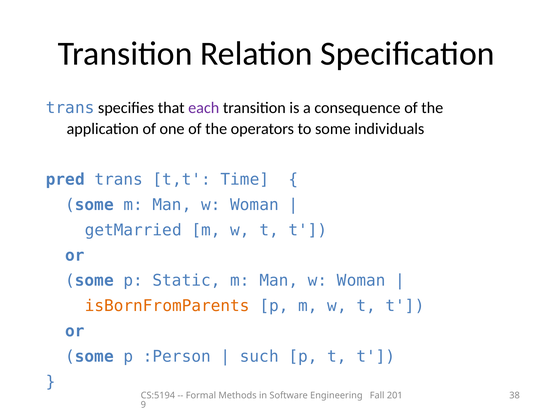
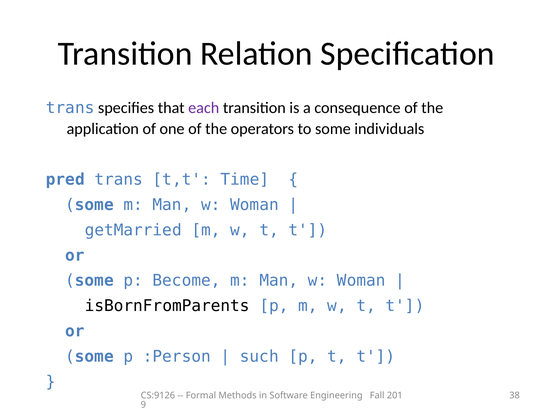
Static: Static -> Become
isBornFromParents colour: orange -> black
CS:5194: CS:5194 -> CS:9126
